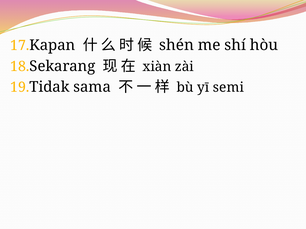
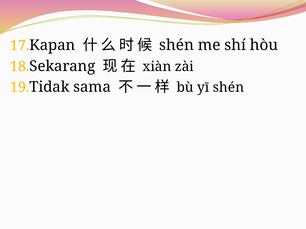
yī semi: semi -> shén
